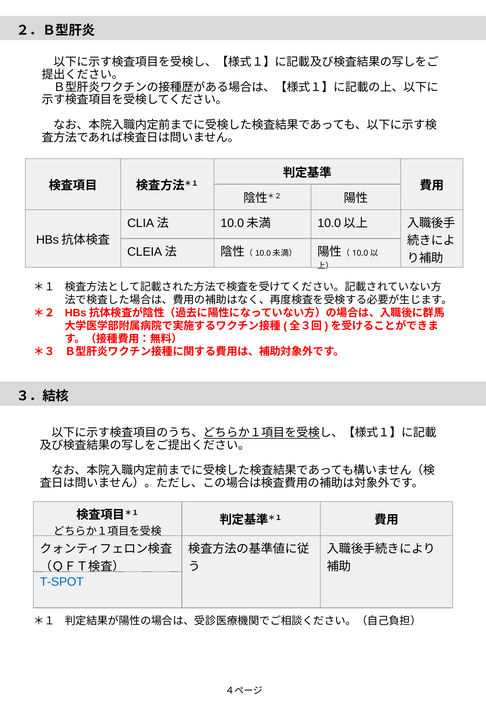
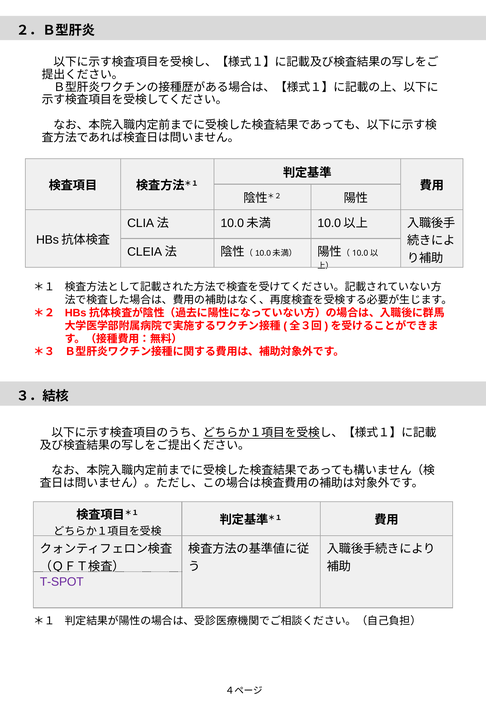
T-SPOT colour: blue -> purple
